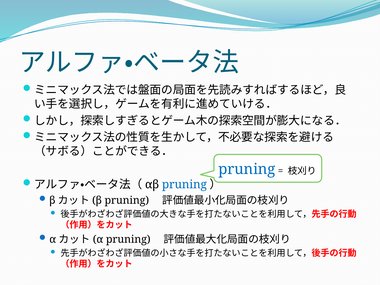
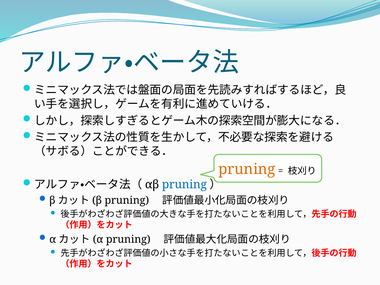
pruning at (247, 169) colour: blue -> orange
